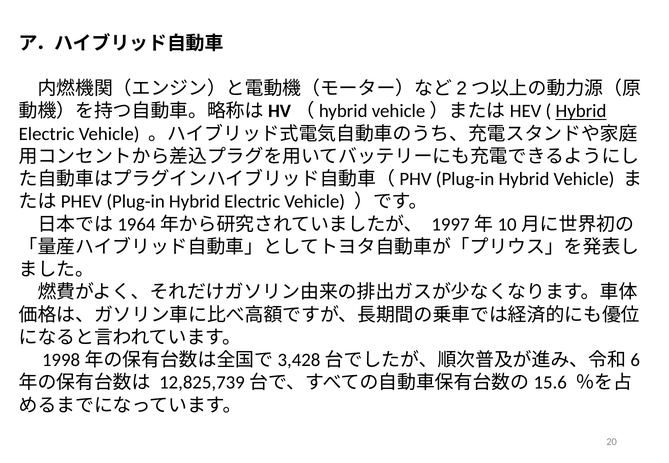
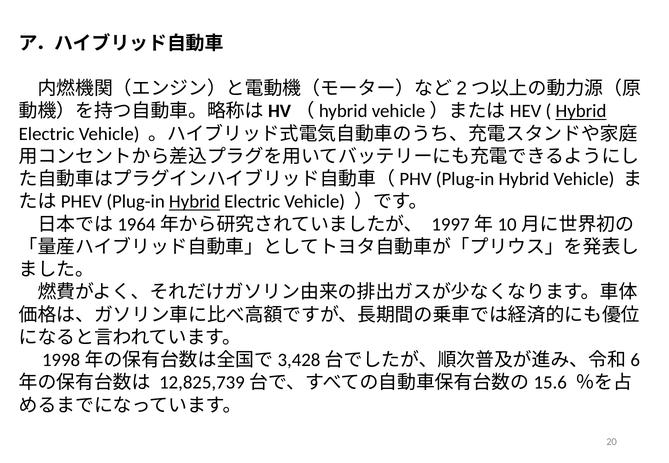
Hybrid at (194, 202) underline: none -> present
